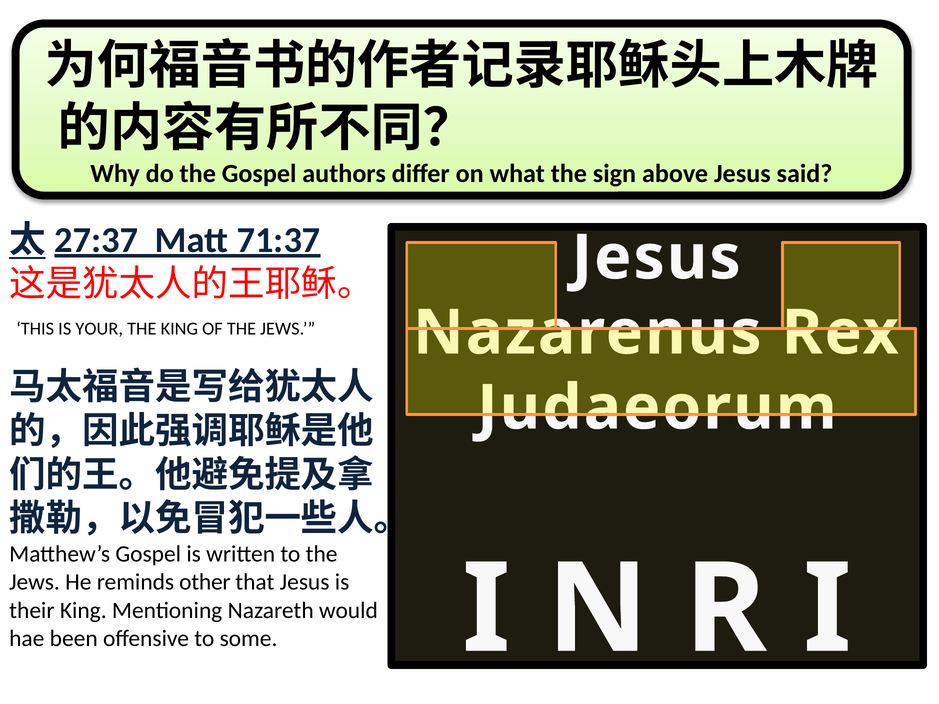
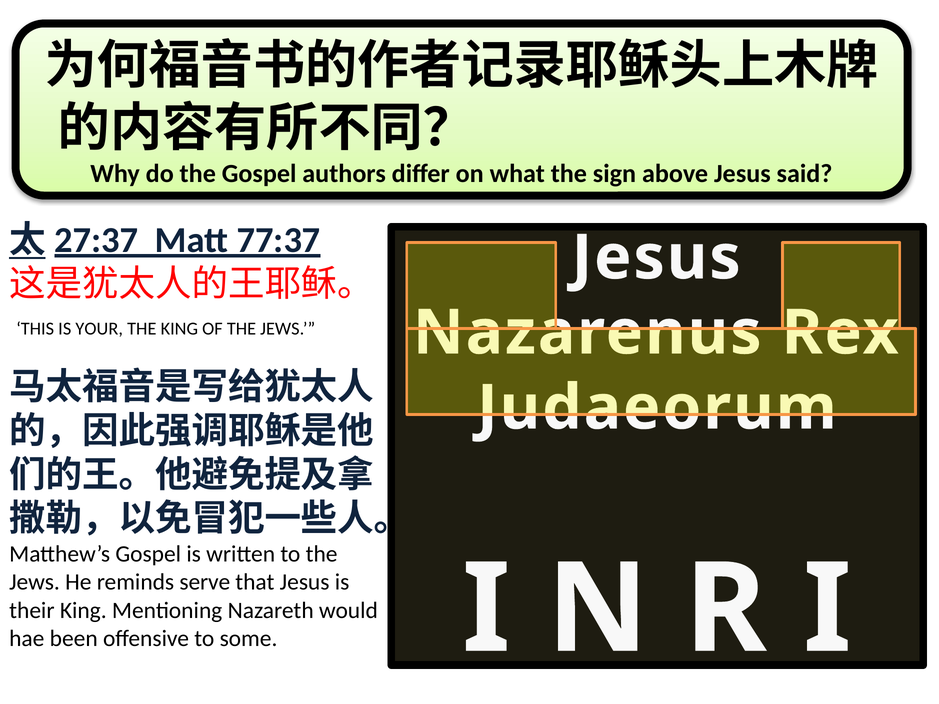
71:37: 71:37 -> 77:37
other: other -> serve
